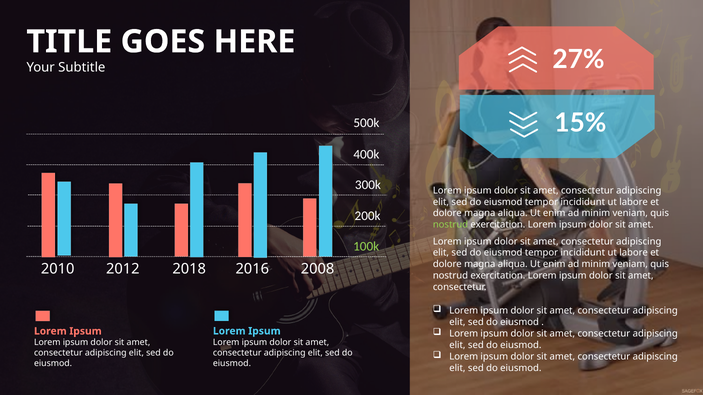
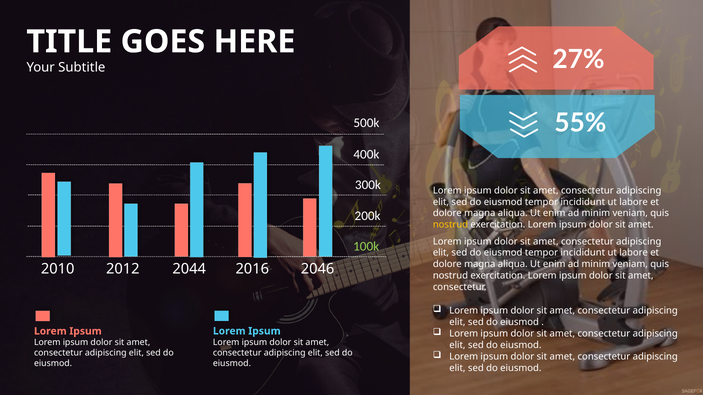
15%: 15% -> 55%
nostrud at (450, 225) colour: light green -> yellow
2018: 2018 -> 2044
2008: 2008 -> 2046
